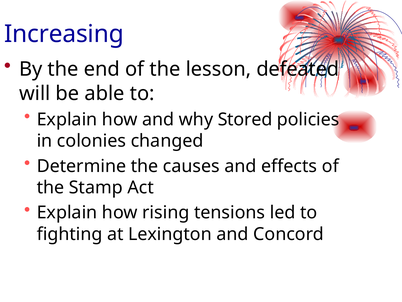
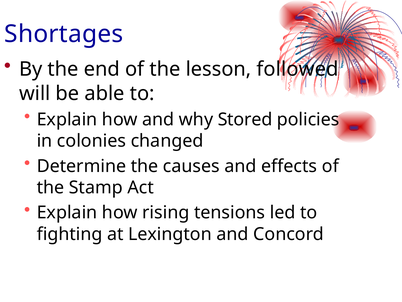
Increasing: Increasing -> Shortages
defeated: defeated -> followed
